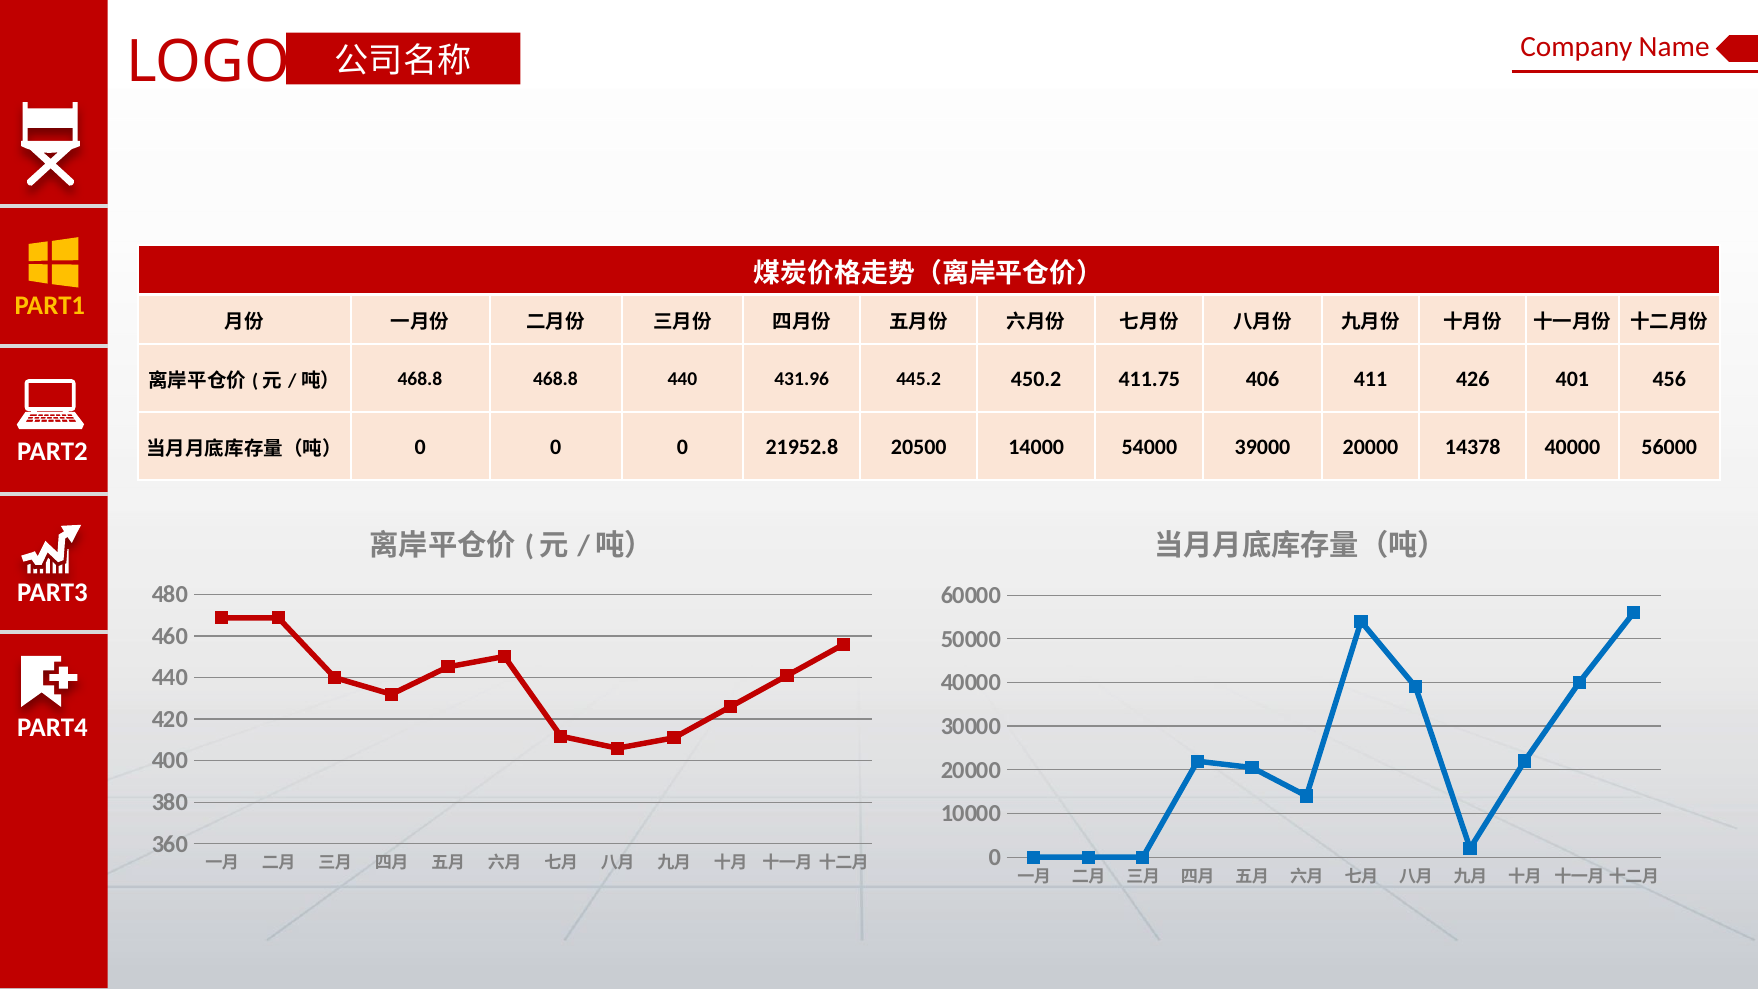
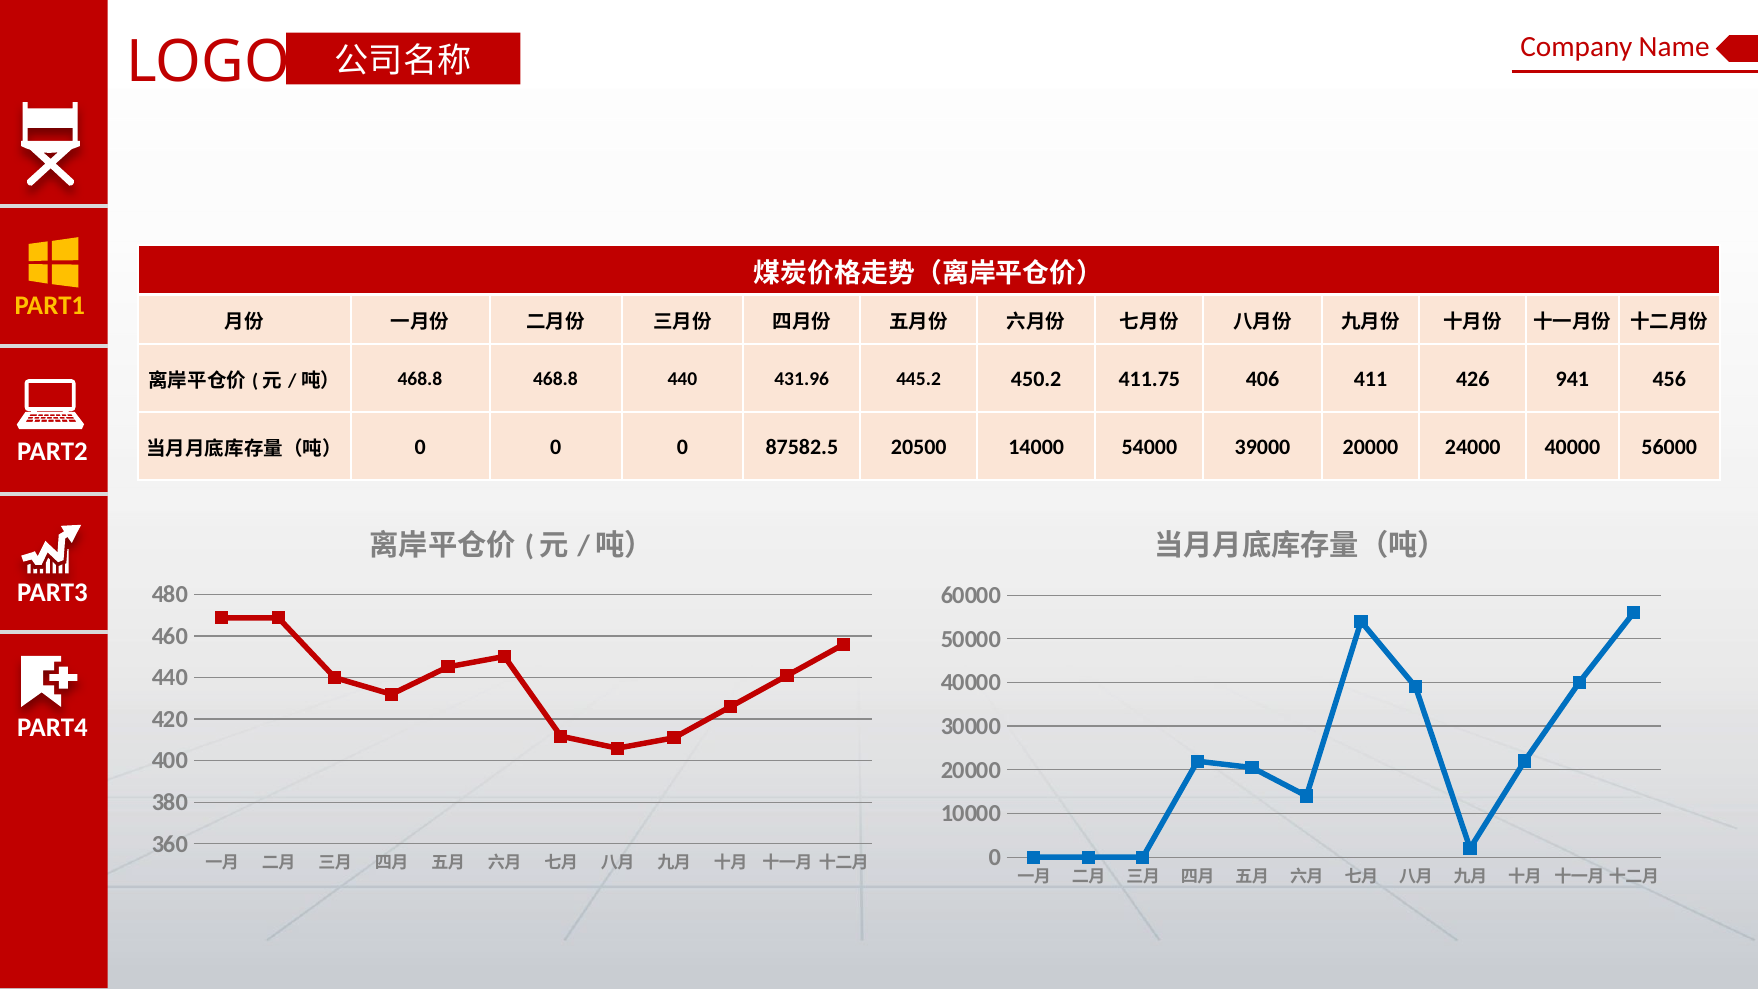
401: 401 -> 941
21952.8: 21952.8 -> 87582.5
14378: 14378 -> 24000
